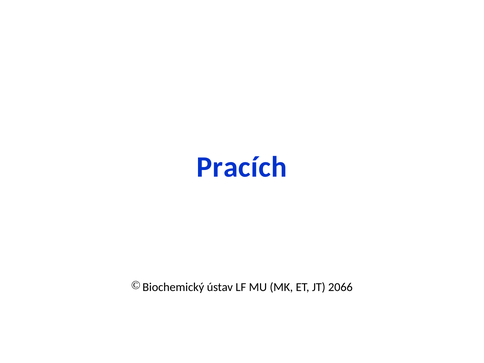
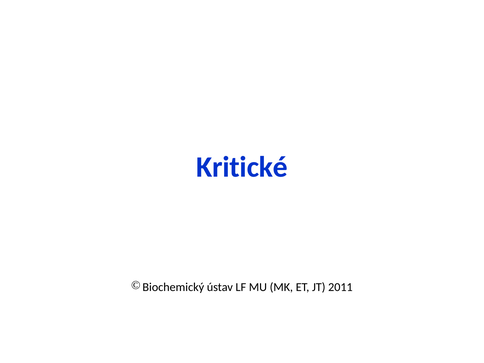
Pracích: Pracích -> Kritické
2066: 2066 -> 2011
